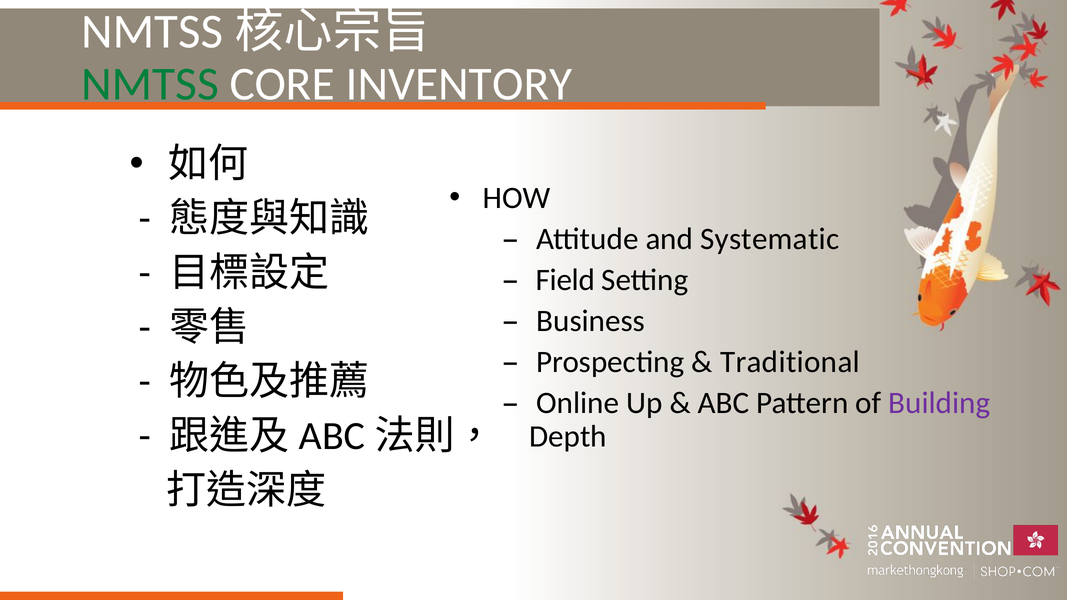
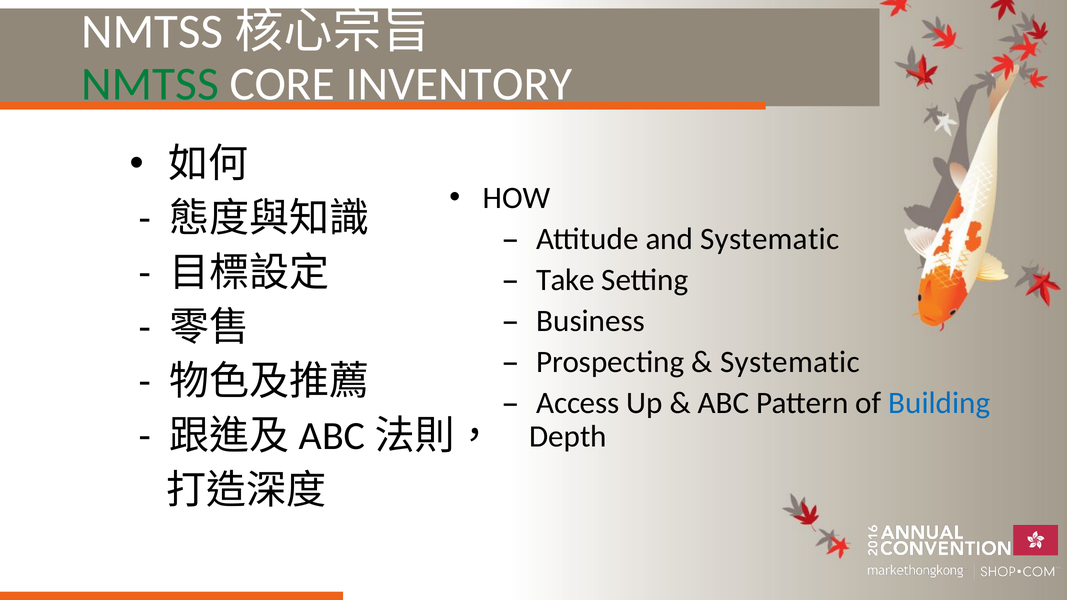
Field: Field -> Take
Traditional at (790, 362): Traditional -> Systematic
Online: Online -> Access
Building colour: purple -> blue
